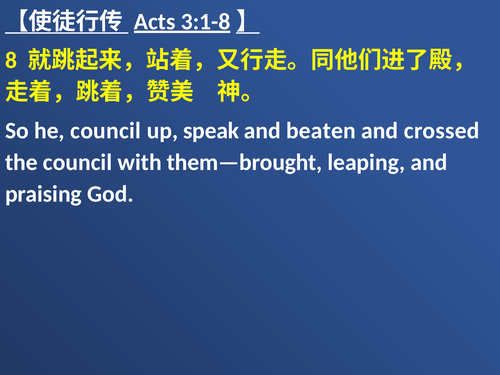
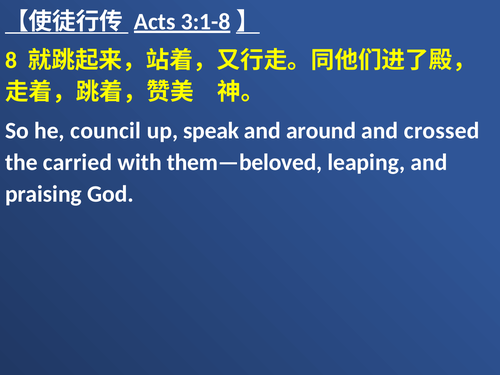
beaten: beaten -> around
the council: council -> carried
them—brought: them—brought -> them—beloved
